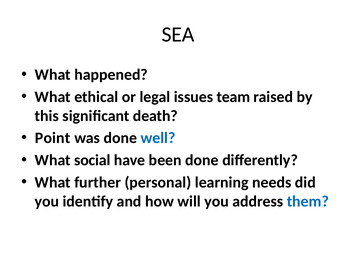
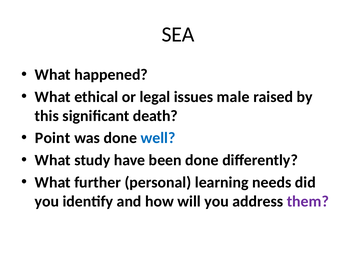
team: team -> male
social: social -> study
them colour: blue -> purple
